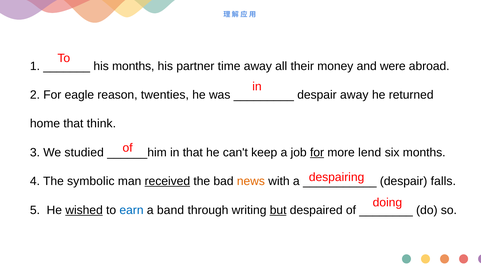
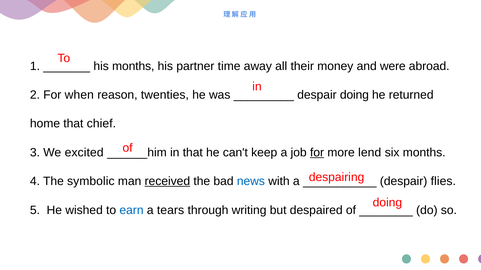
eagle: eagle -> when
despair away: away -> doing
think: think -> chief
studied: studied -> excited
news colour: orange -> blue
falls: falls -> flies
wished underline: present -> none
band: band -> tears
but underline: present -> none
